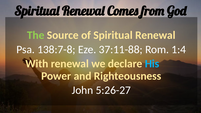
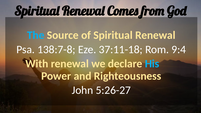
The colour: light green -> light blue
37:11-88: 37:11-88 -> 37:11-18
1:4: 1:4 -> 9:4
